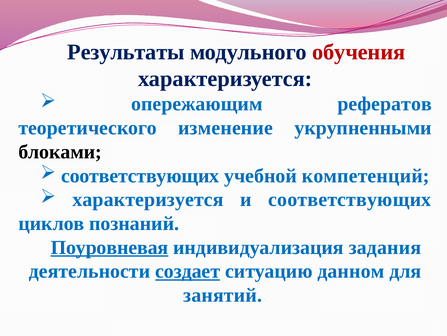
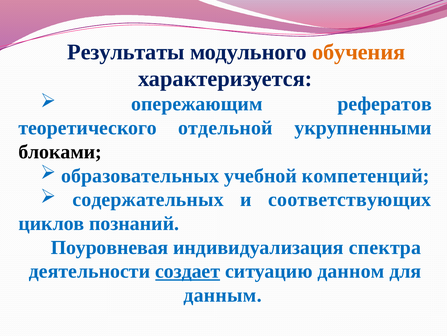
обучения colour: red -> orange
изменение: изменение -> отдельной
соответствующих at (140, 175): соответствующих -> образовательных
характеризуется at (148, 199): характеризуется -> содержательных
Поуровневая underline: present -> none
задания: задания -> спектра
занятий: занятий -> данным
